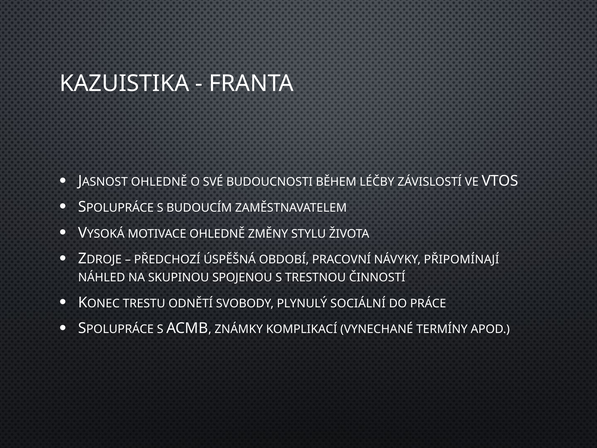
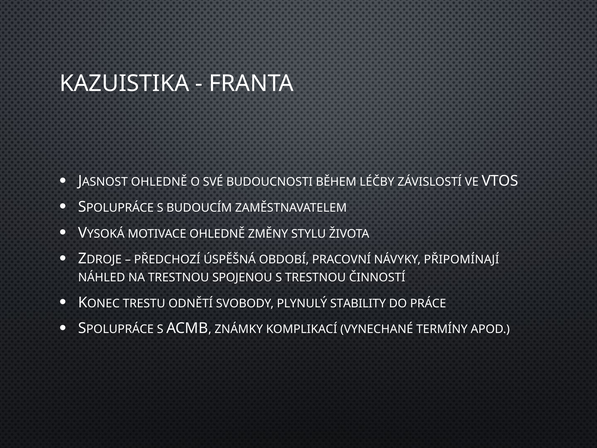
NA SKUPINOU: SKUPINOU -> TRESTNOU
SOCIÁLNÍ: SOCIÁLNÍ -> STABILITY
